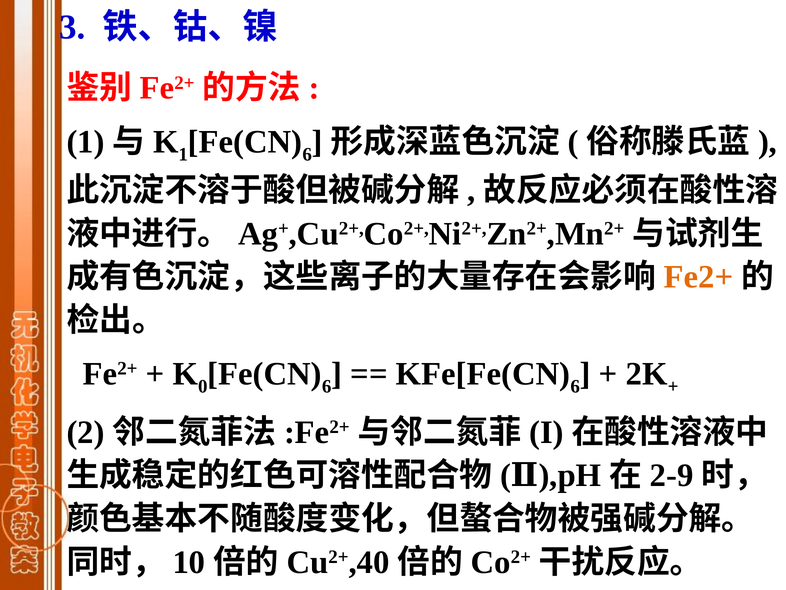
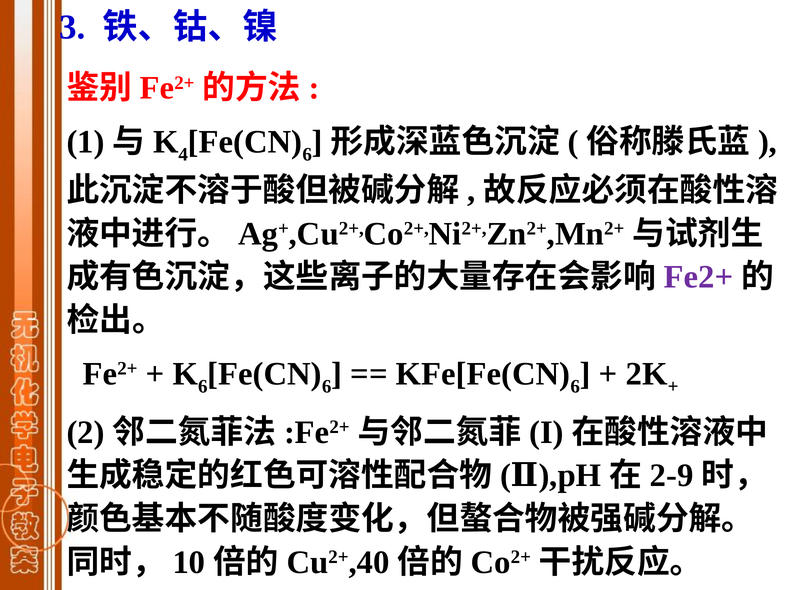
1 at (183, 154): 1 -> 4
Fe2+ at (699, 277) colour: orange -> purple
0 at (203, 386): 0 -> 6
